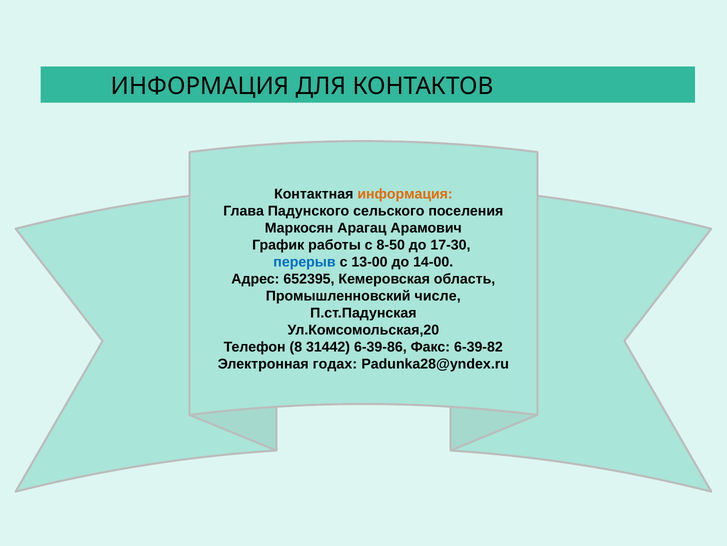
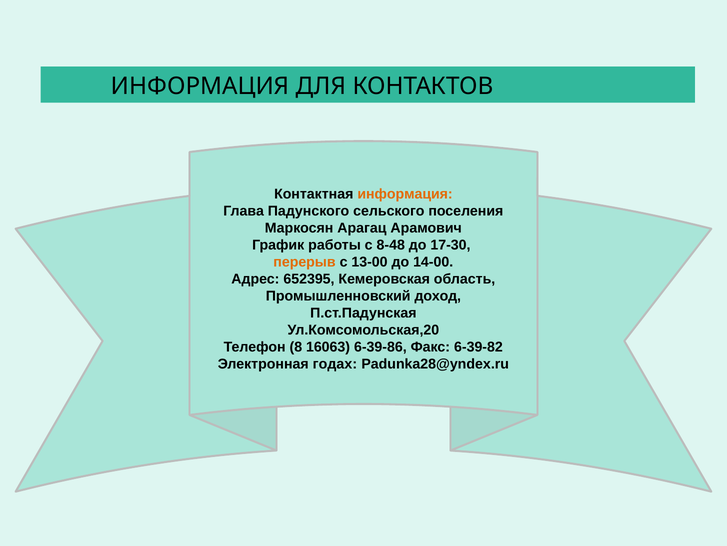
8-50: 8-50 -> 8-48
перерыв colour: blue -> orange
числе: числе -> доход
31442: 31442 -> 16063
